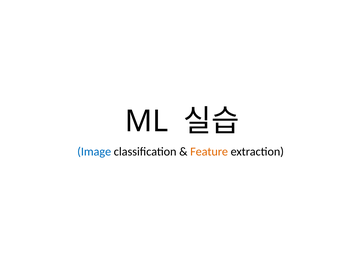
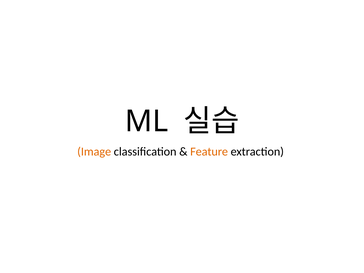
Image colour: blue -> orange
